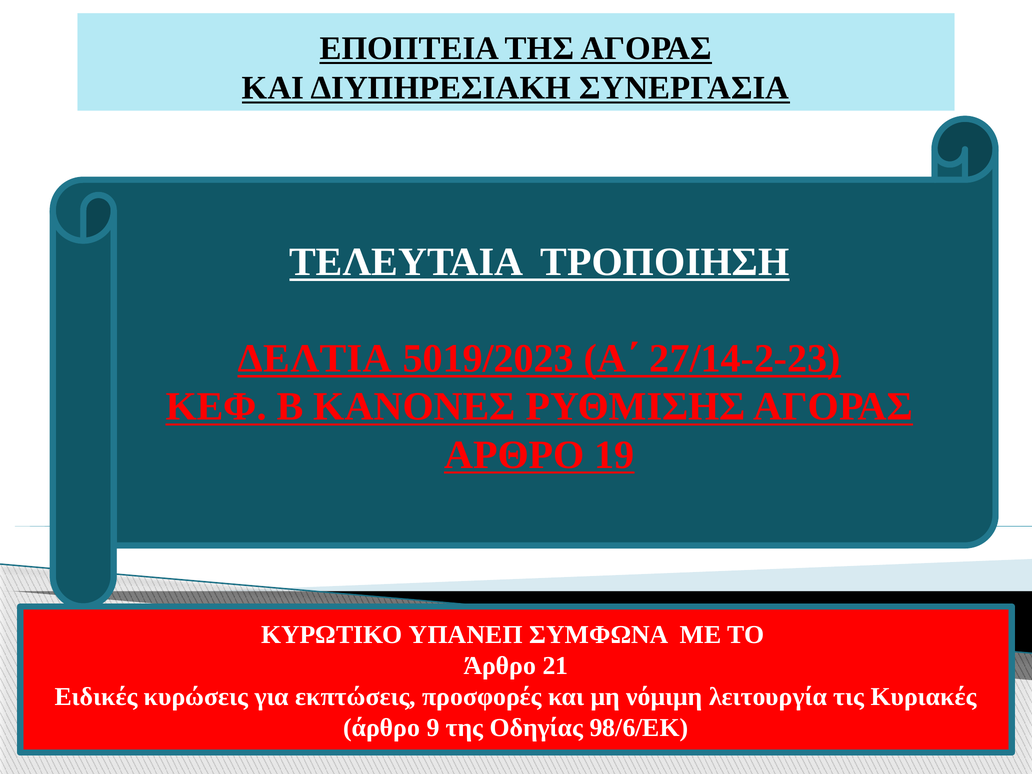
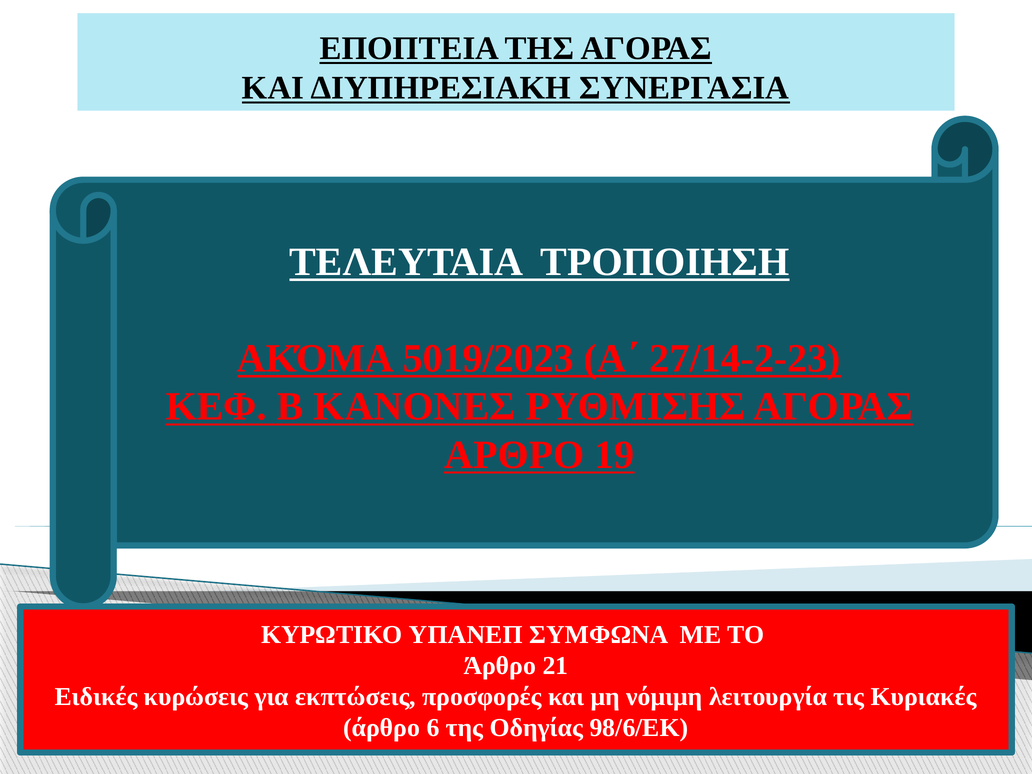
ΔΕΛΤΙΑ: ΔΕΛΤΙΑ -> ΑΚΌΜΑ
9: 9 -> 6
